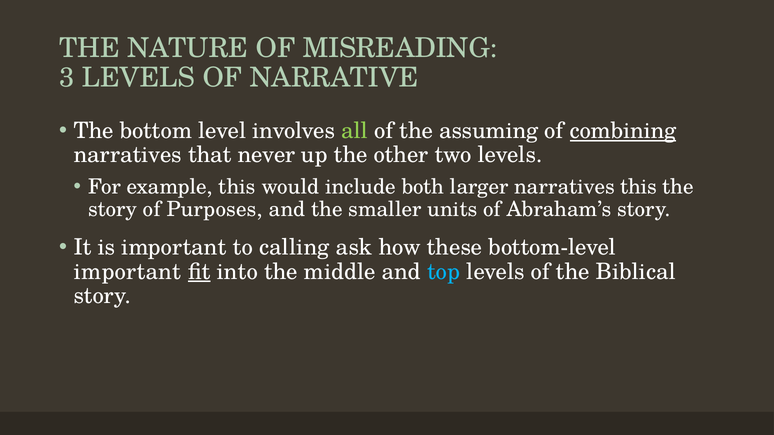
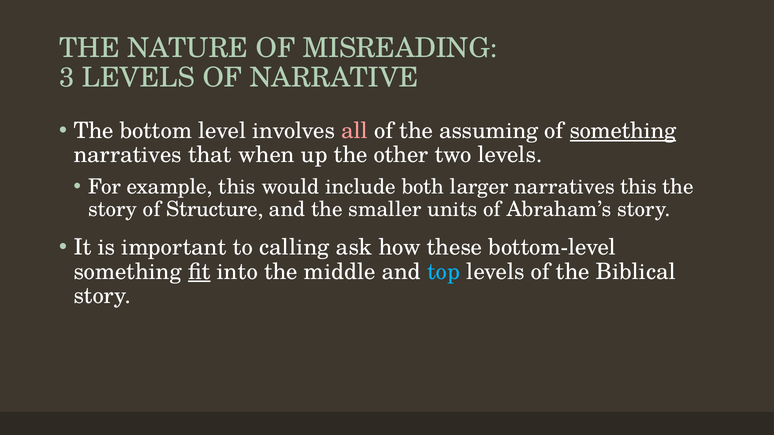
all colour: light green -> pink
of combining: combining -> something
never: never -> when
Purposes: Purposes -> Structure
important at (128, 272): important -> something
